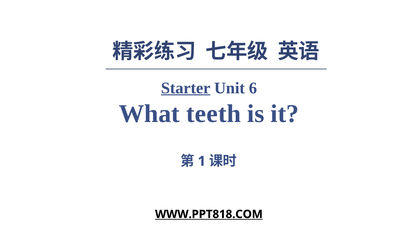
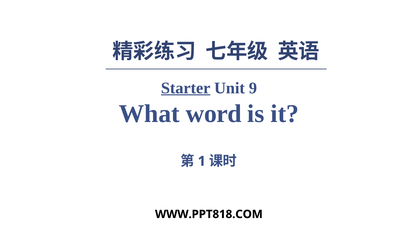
6: 6 -> 9
teeth: teeth -> word
WWW.PPT818.COM underline: present -> none
